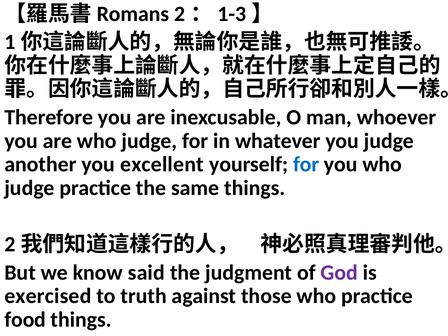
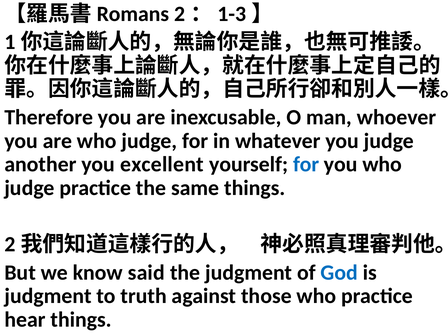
God colour: purple -> blue
exercised at (48, 296): exercised -> judgment
food: food -> hear
